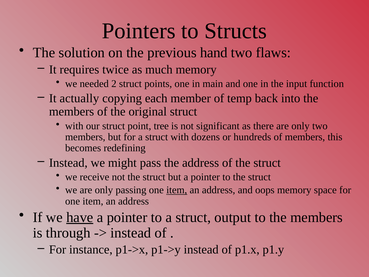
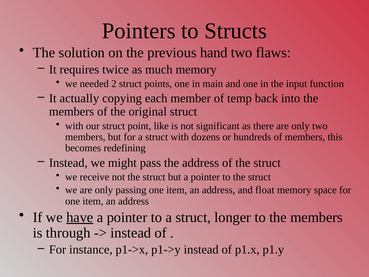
tree: tree -> like
item at (177, 190) underline: present -> none
oops: oops -> float
output: output -> longer
